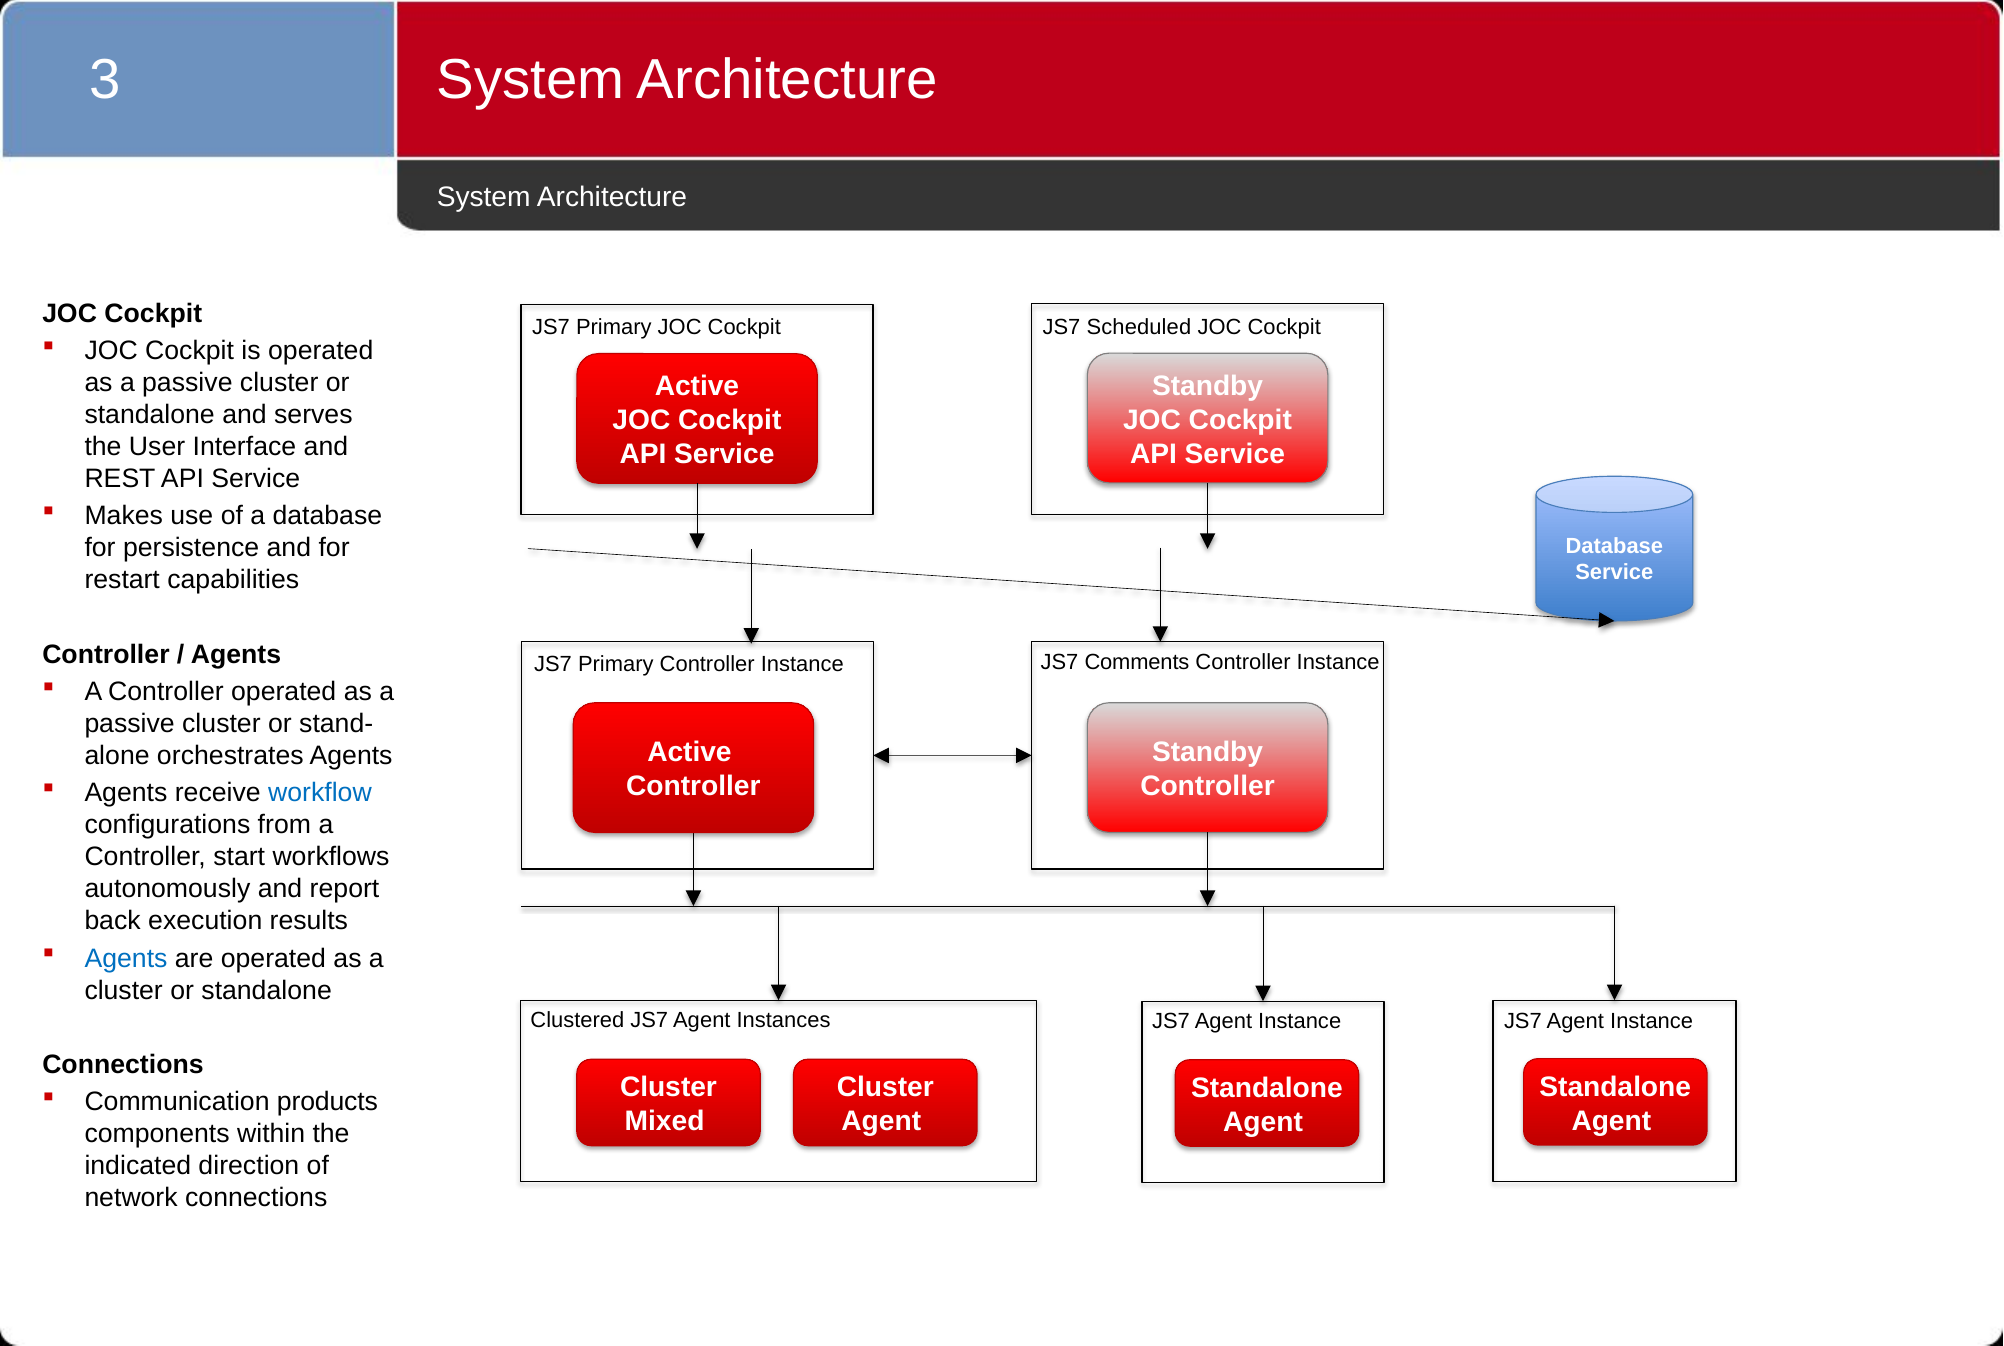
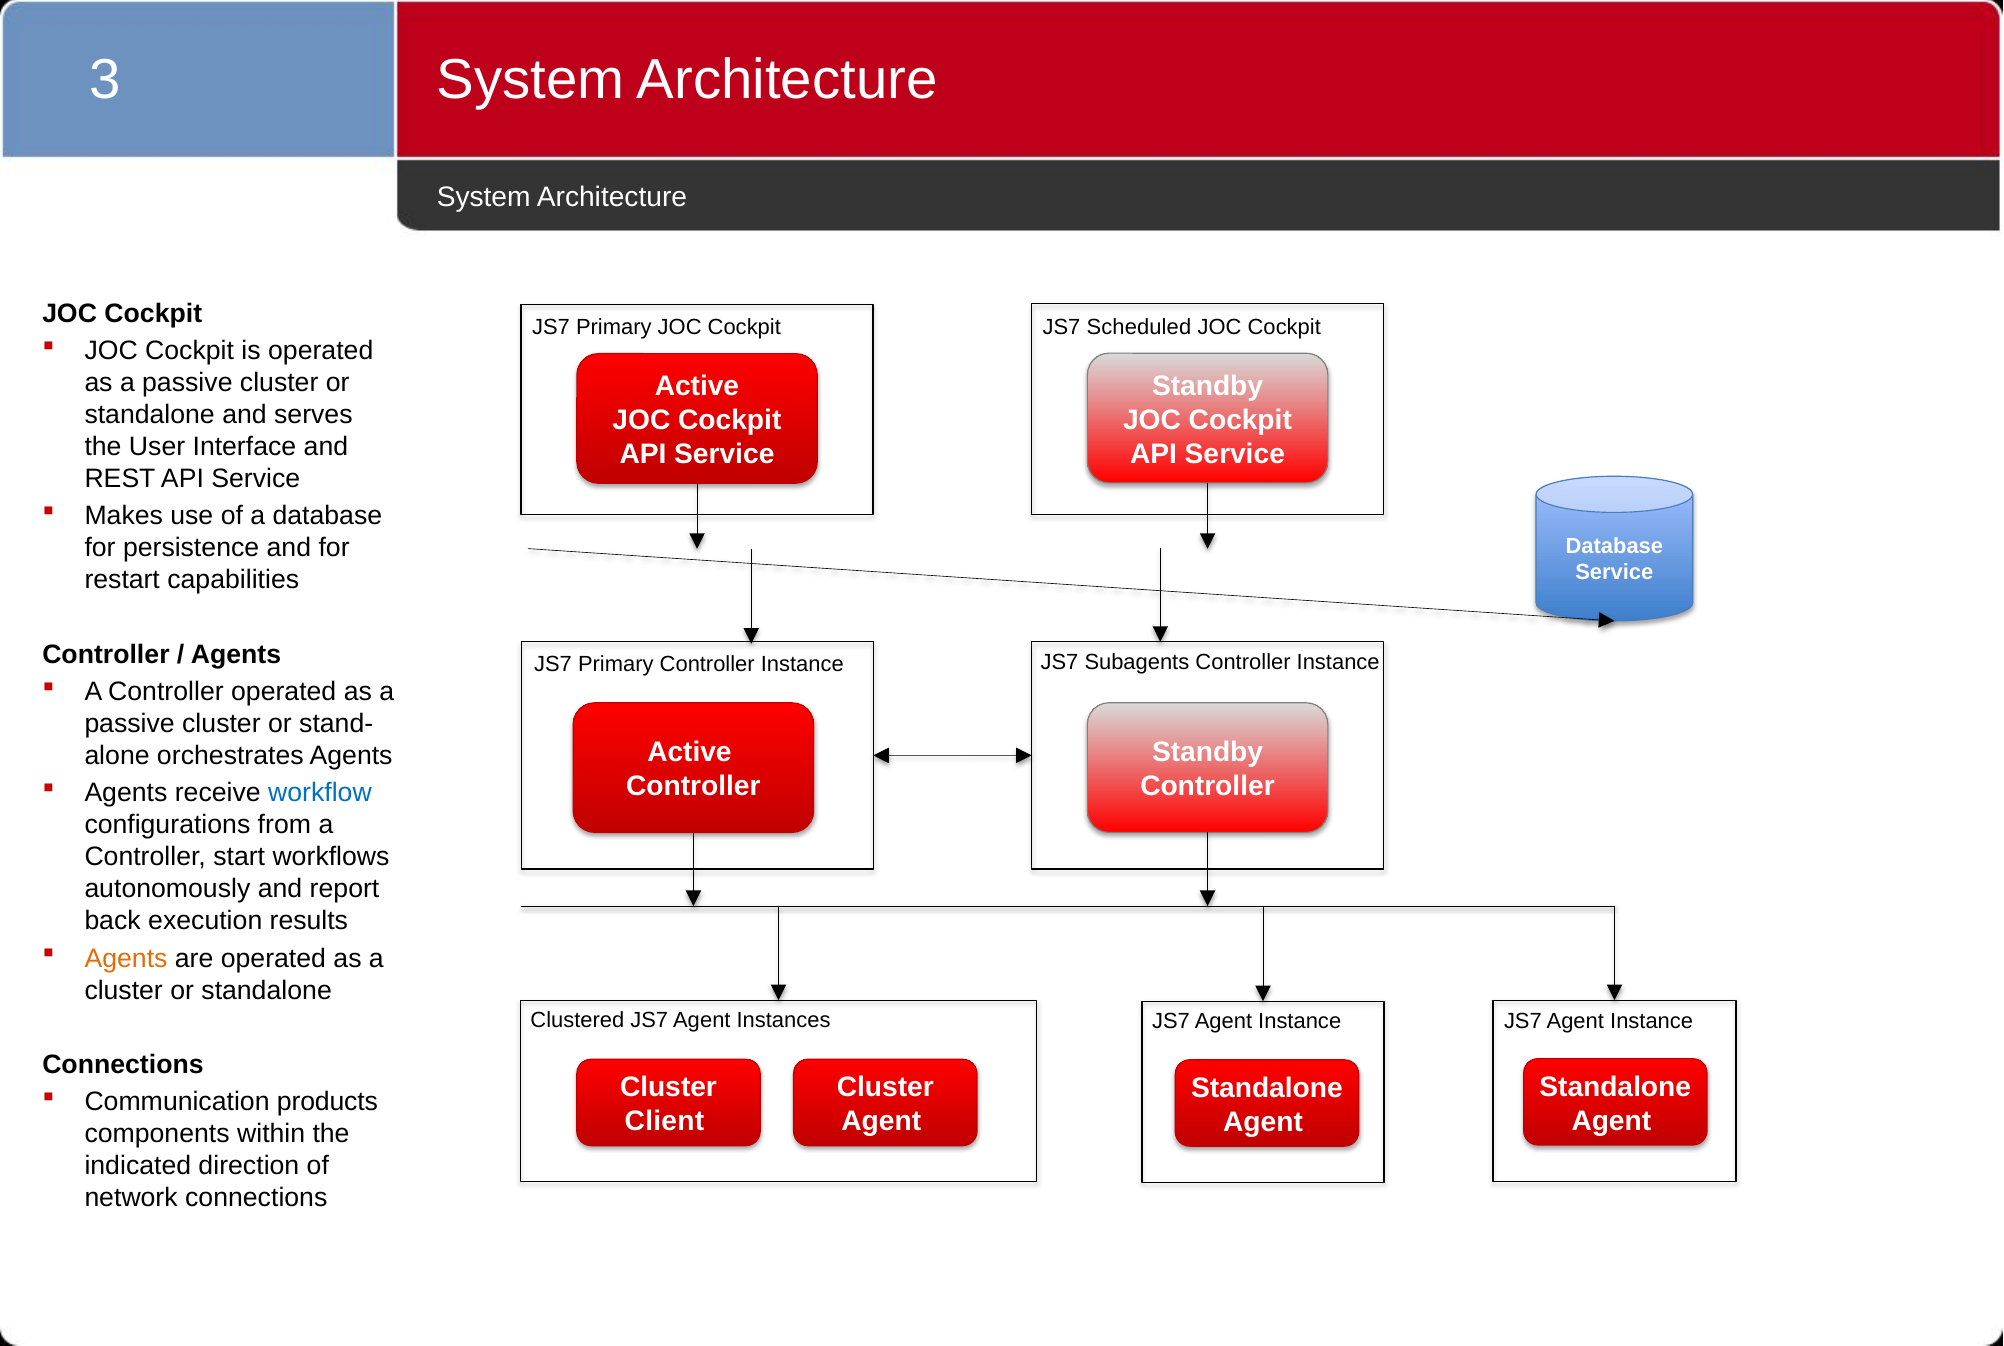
Comments: Comments -> Subagents
Agents at (126, 958) colour: blue -> orange
Mixed: Mixed -> Client
